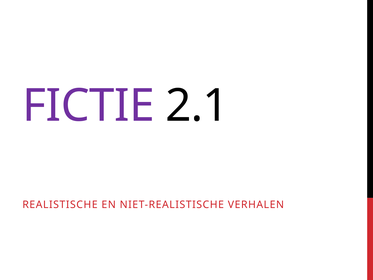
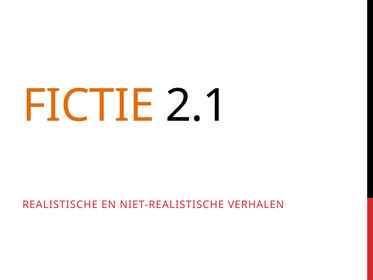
FICTIE colour: purple -> orange
